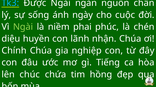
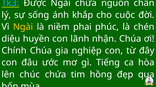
ngàn: ngàn -> chữa
ngày: ngày -> khắp
Ngài at (23, 27) colour: light green -> yellow
